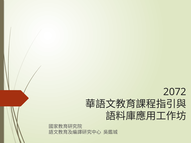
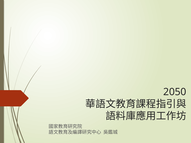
2072: 2072 -> 2050
